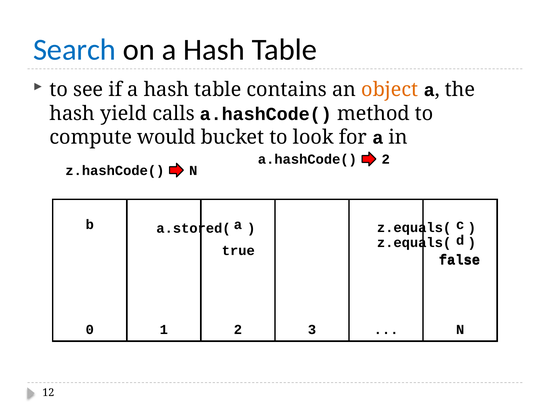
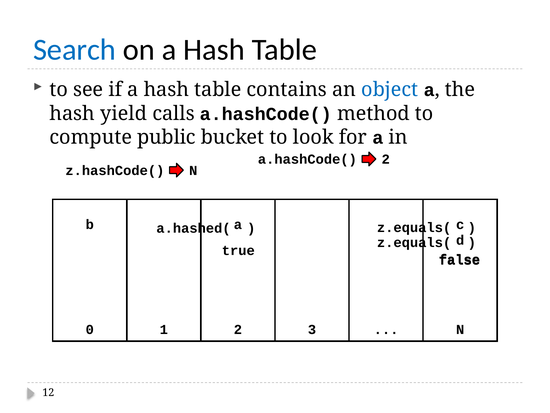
object colour: orange -> blue
would: would -> public
a.stored(: a.stored( -> a.hashed(
